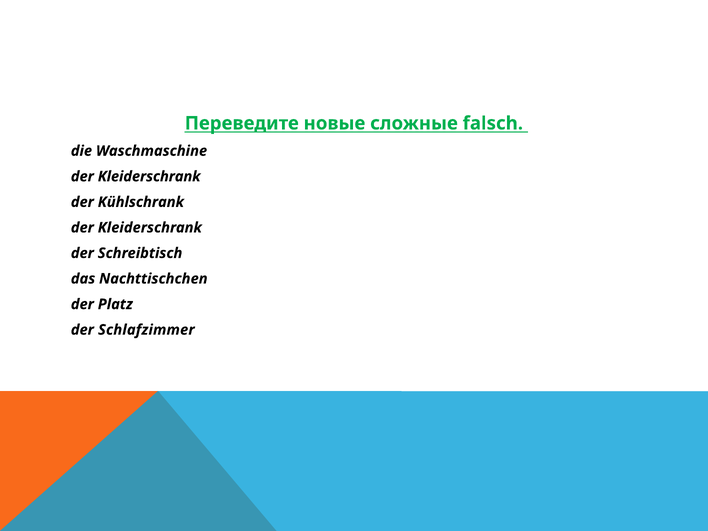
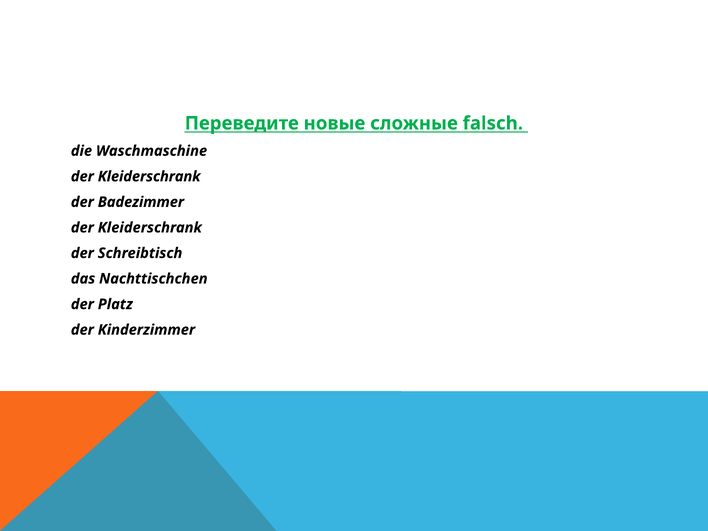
Kühlschrank: Kühlschrank -> Badezimmer
Schlafzimmer: Schlafzimmer -> Kinderzimmer
